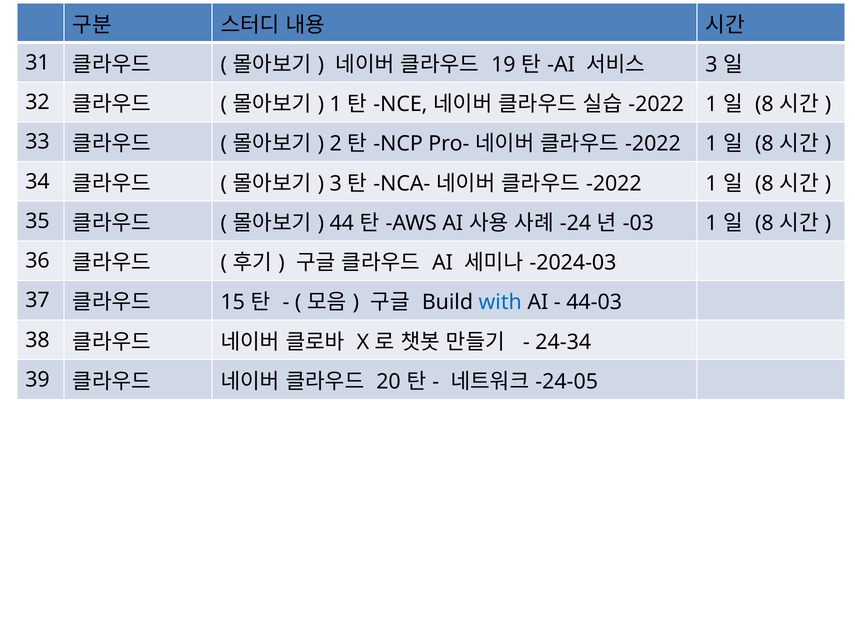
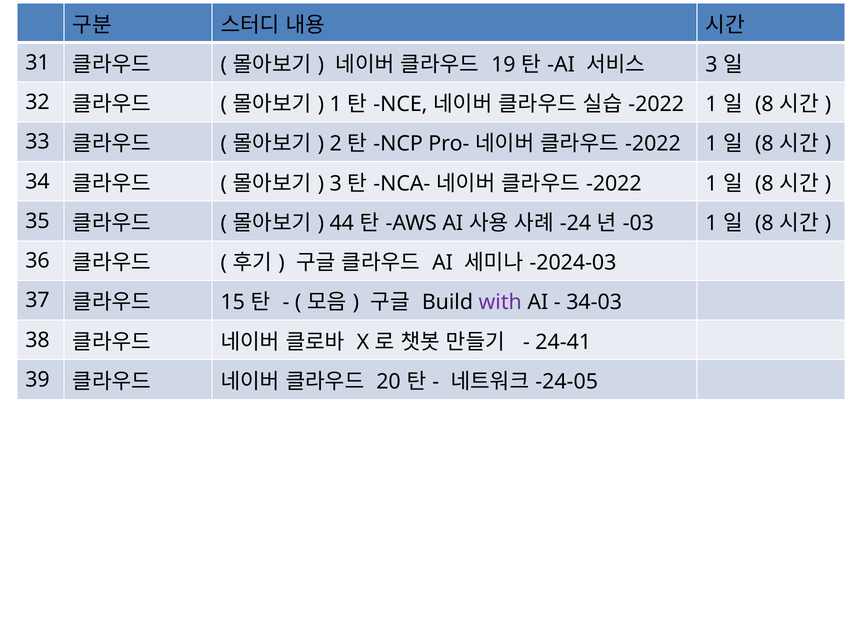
with colour: blue -> purple
44-03: 44-03 -> 34-03
24-34: 24-34 -> 24-41
